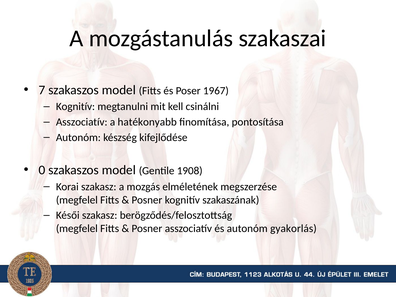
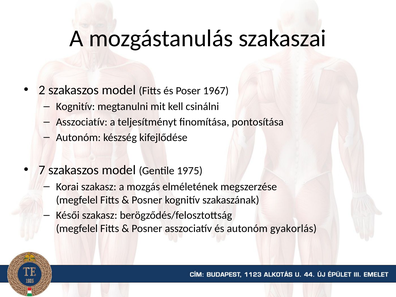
7: 7 -> 2
hatékonyabb: hatékonyabb -> teljesítményt
0: 0 -> 7
1908: 1908 -> 1975
